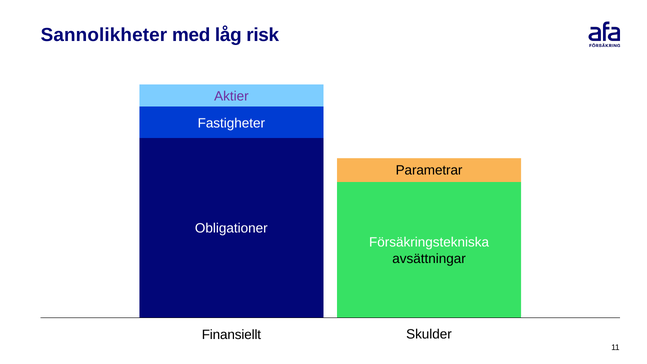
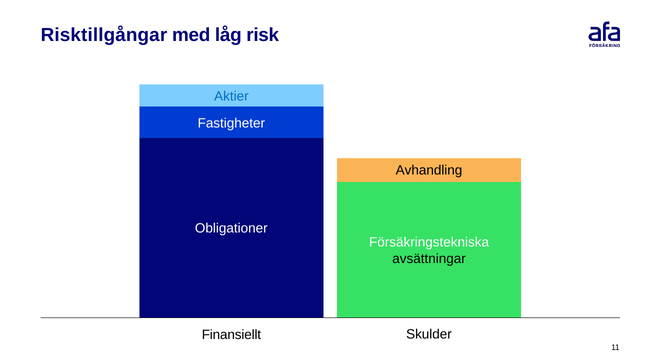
Sannolikheter: Sannolikheter -> Risktillgångar
Aktier colour: purple -> blue
Parametrar: Parametrar -> Avhandling
